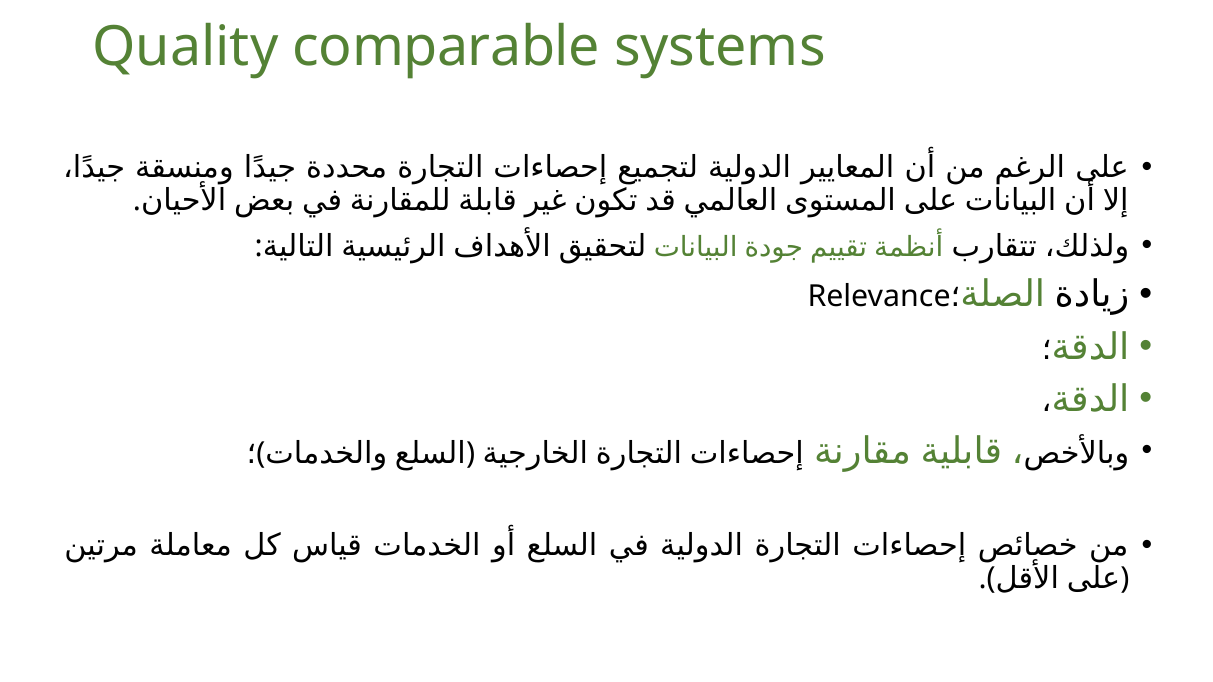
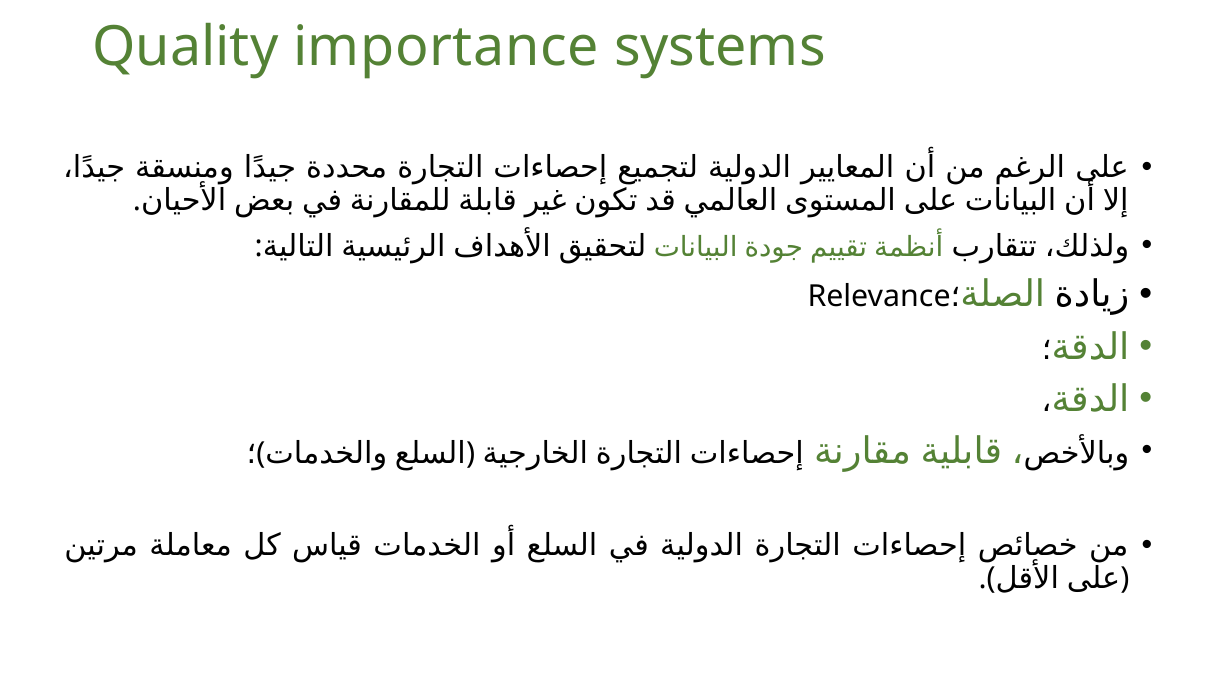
comparable: comparable -> importance
